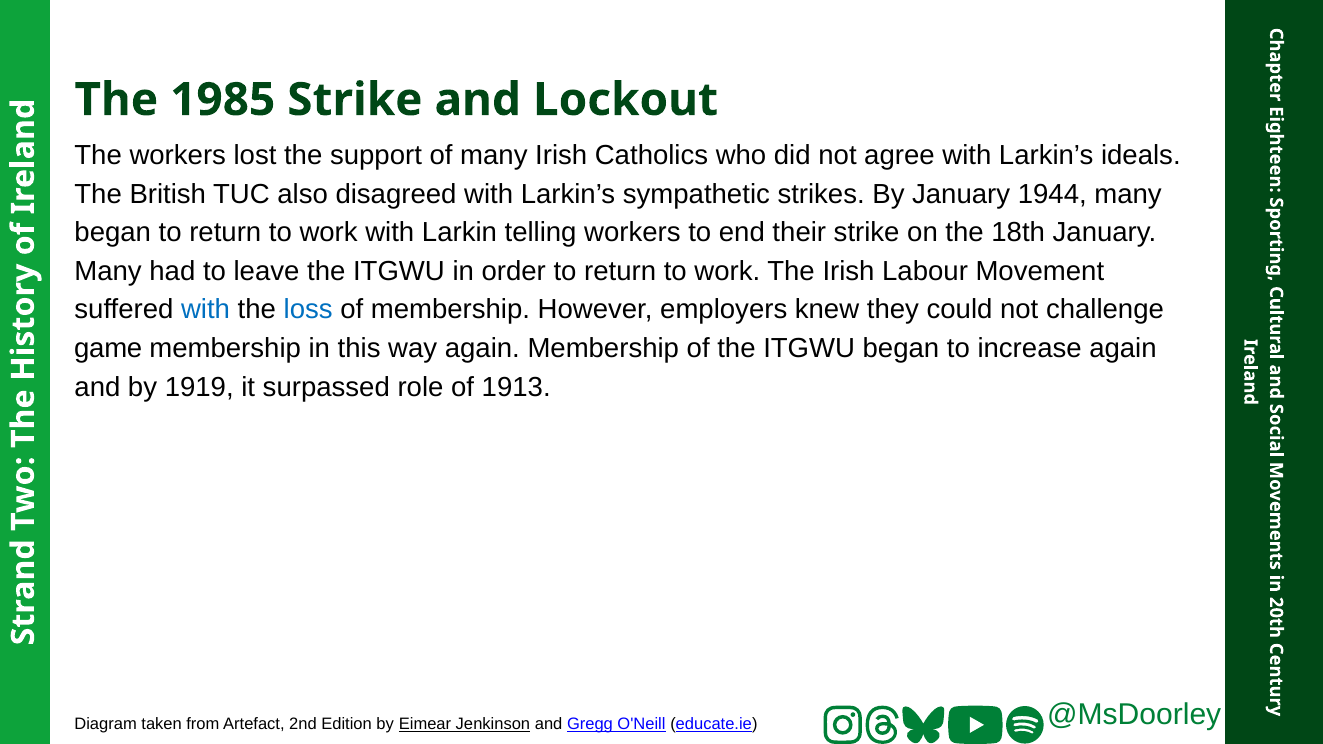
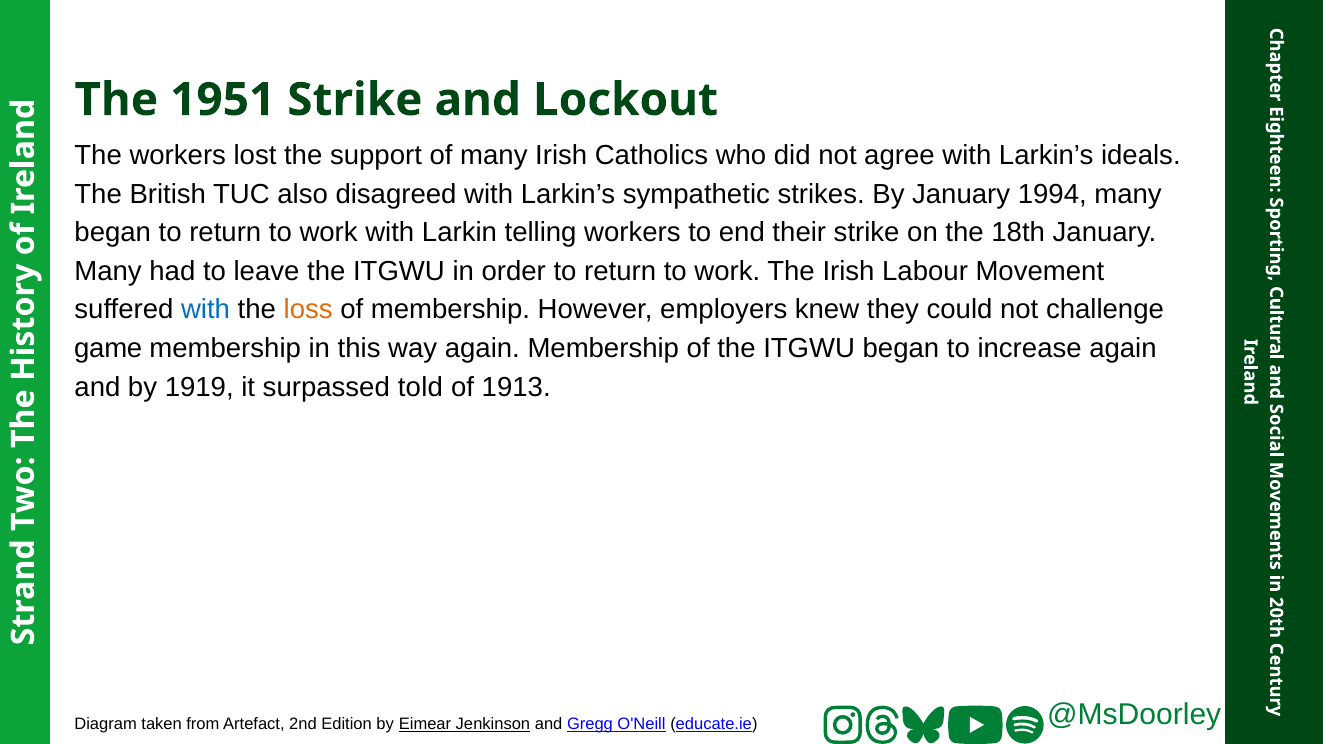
1985: 1985 -> 1951
1944: 1944 -> 1994
loss colour: blue -> orange
role: role -> told
